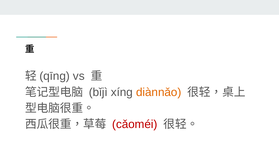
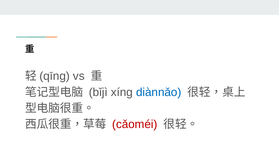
diànnǎo colour: orange -> blue
